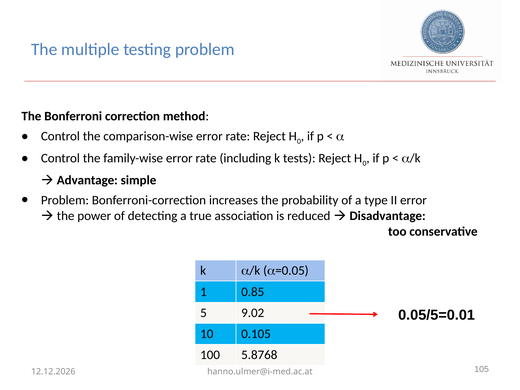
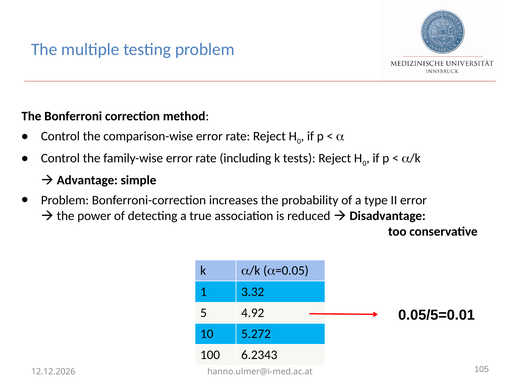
0.85: 0.85 -> 3.32
9.02: 9.02 -> 4.92
0.105: 0.105 -> 5.272
5.8768: 5.8768 -> 6.2343
